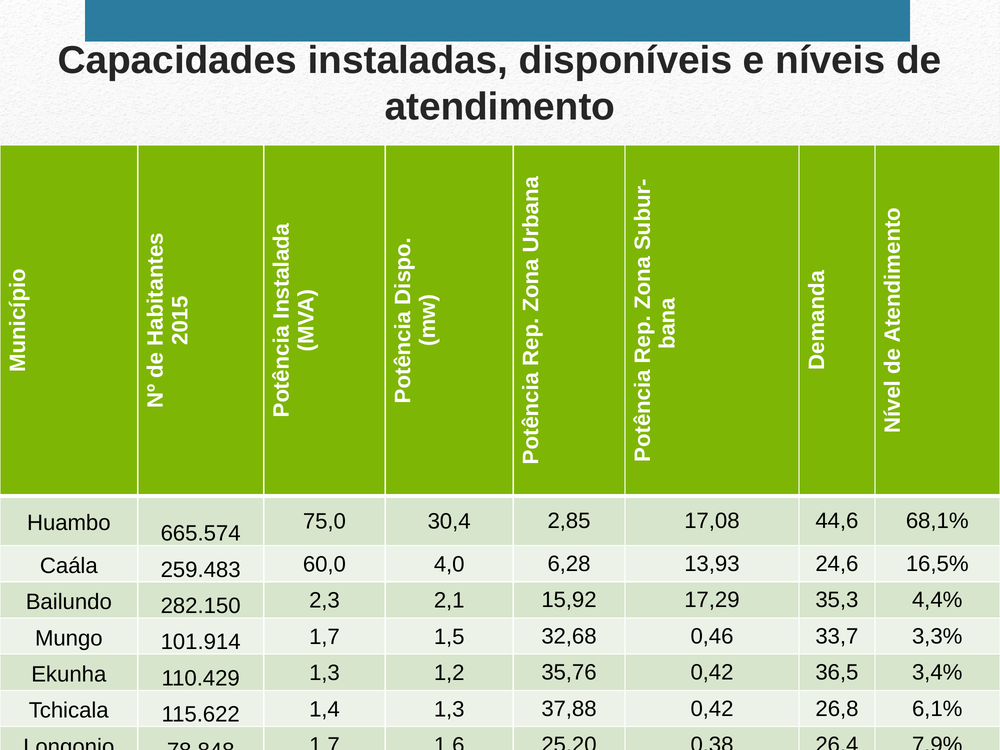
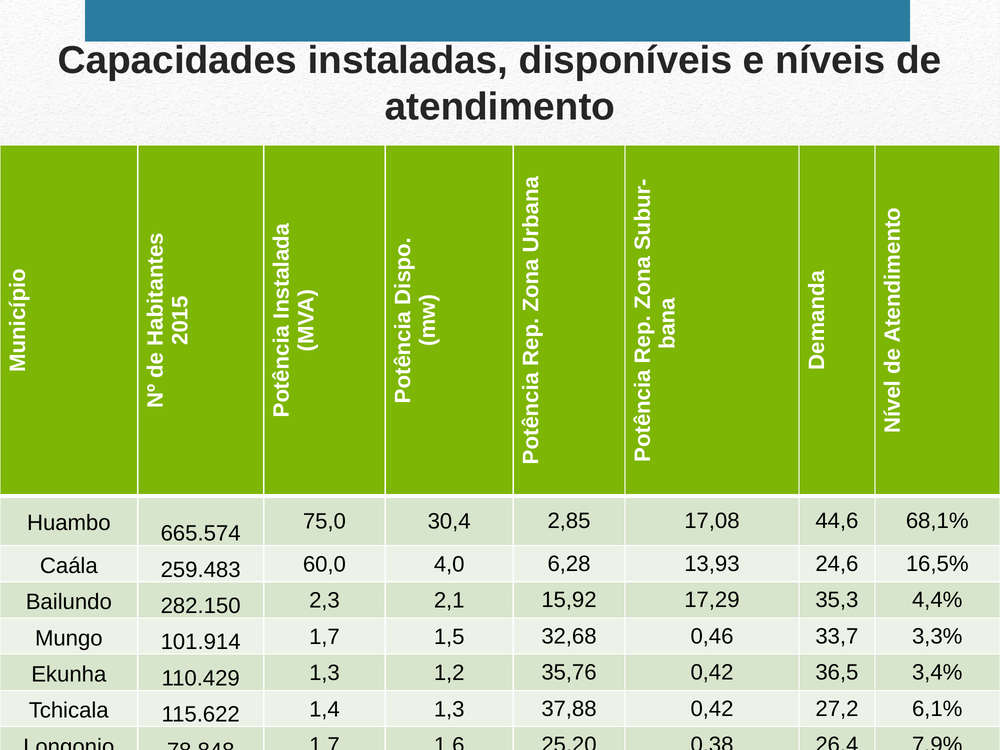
26,8: 26,8 -> 27,2
